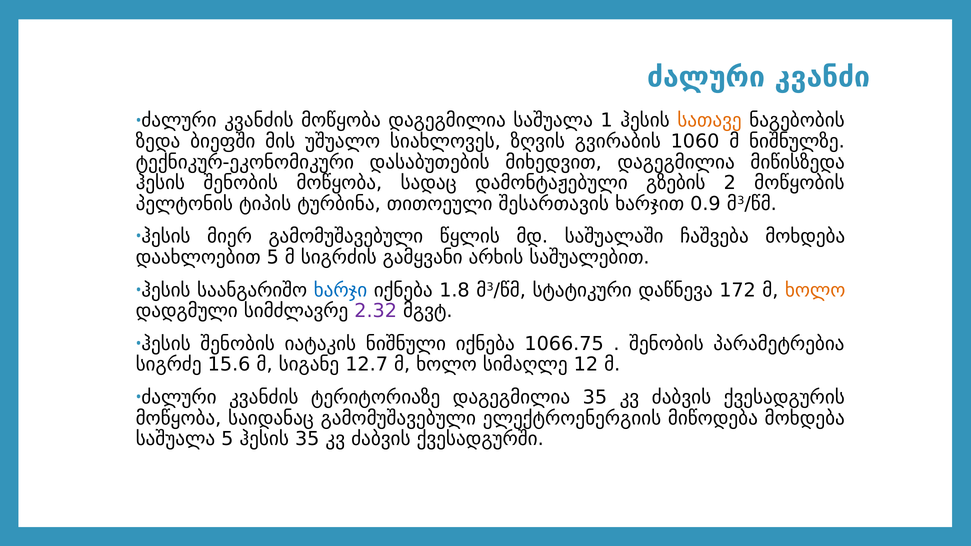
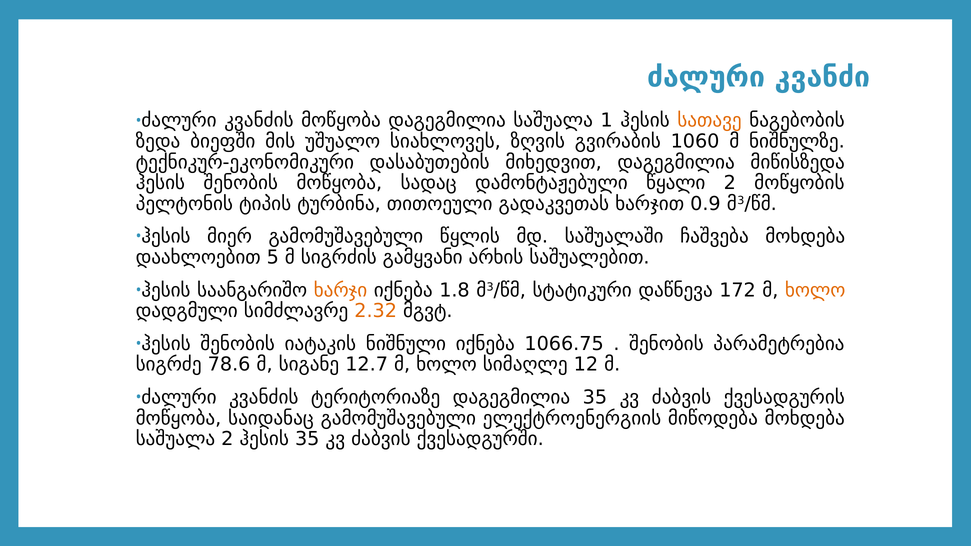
გზების: გზების -> წყალი
შესართავის: შესართავის -> გადაკვეთას
ხარჯი colour: blue -> orange
2.32 colour: purple -> orange
15.6: 15.6 -> 78.6
საშუალა 5: 5 -> 2
